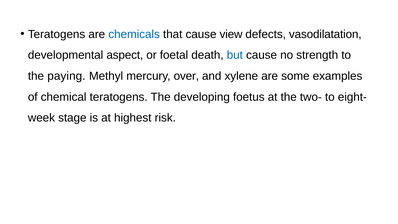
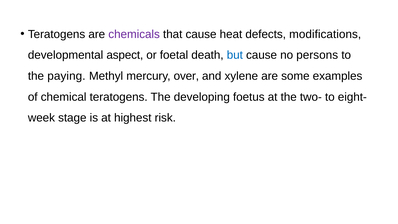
chemicals colour: blue -> purple
view: view -> heat
vasodilatation: vasodilatation -> modifications
strength: strength -> persons
